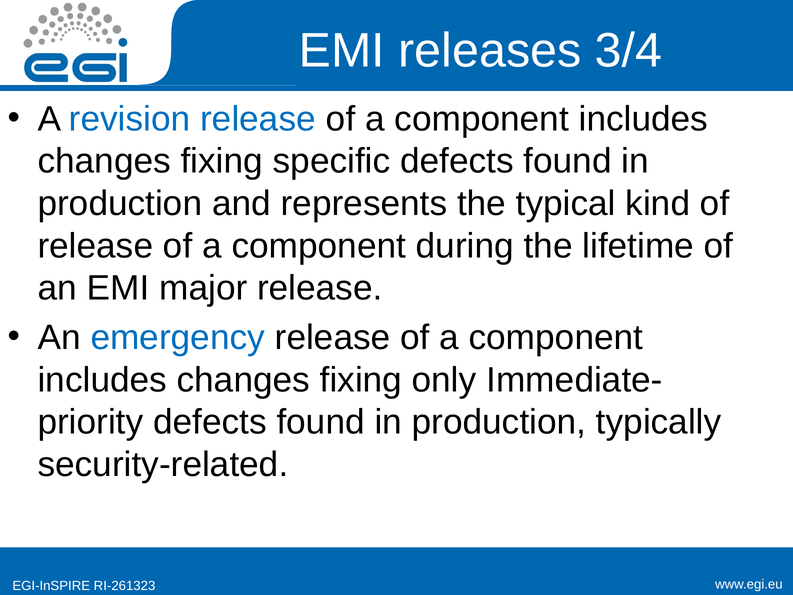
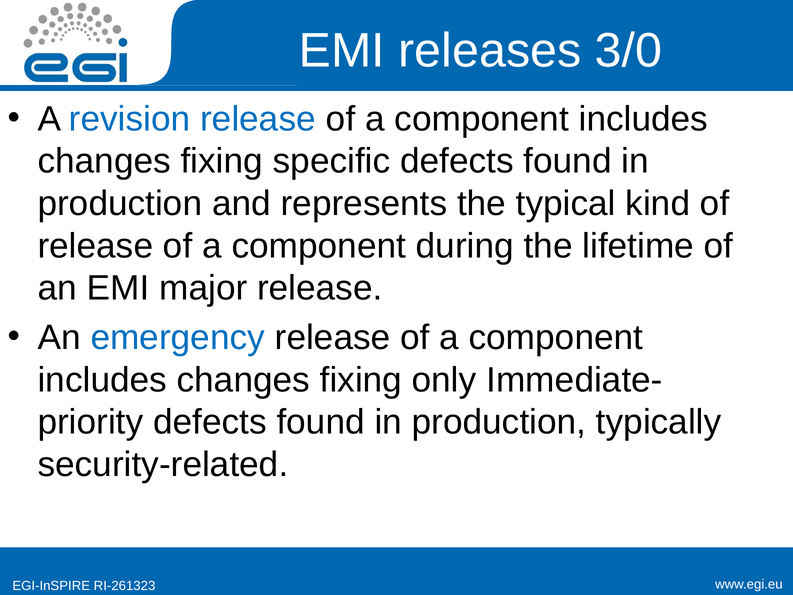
3/4: 3/4 -> 3/0
